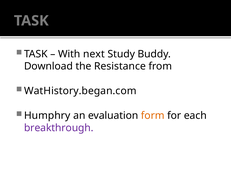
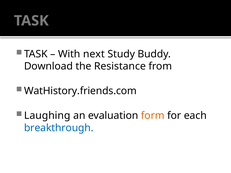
WatHistory.began.com: WatHistory.began.com -> WatHistory.friends.com
Humphry: Humphry -> Laughing
breakthrough colour: purple -> blue
